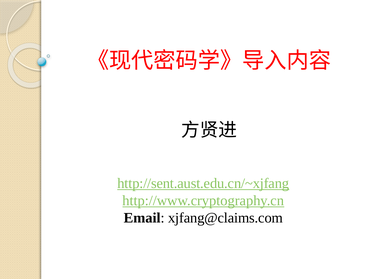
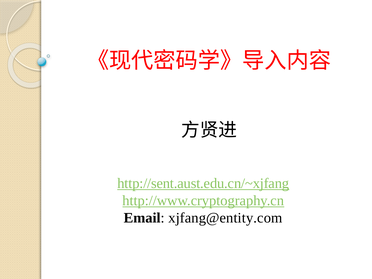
xjfang@claims.com: xjfang@claims.com -> xjfang@entity.com
